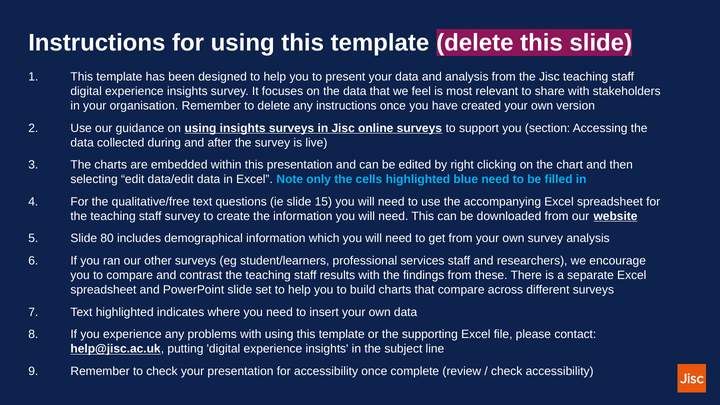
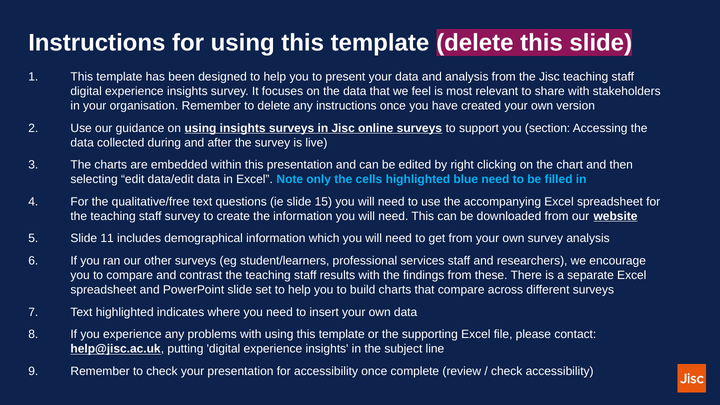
80: 80 -> 11
